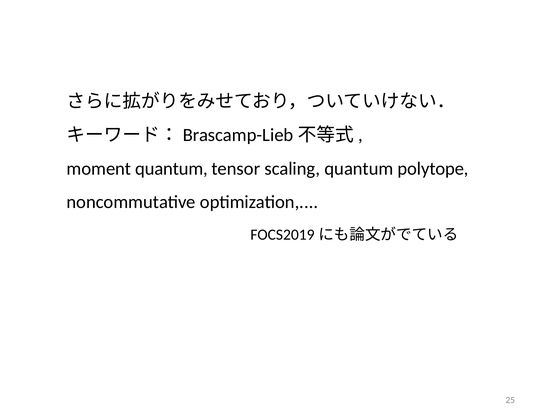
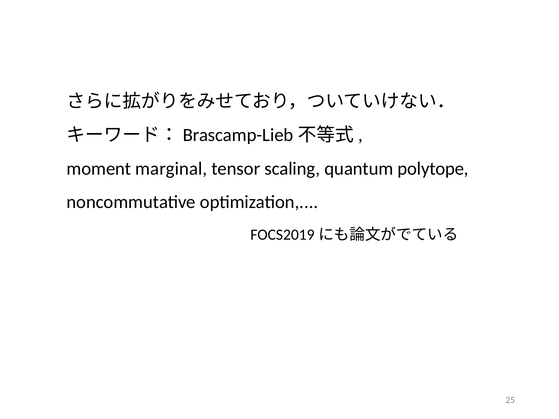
moment quantum: quantum -> marginal
